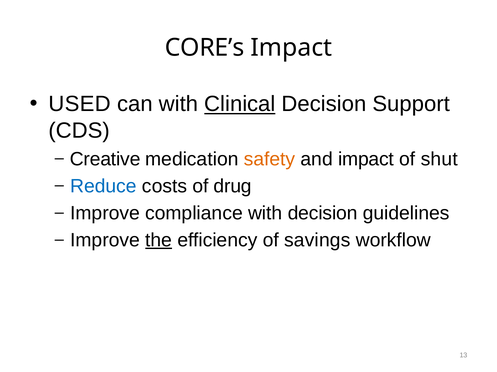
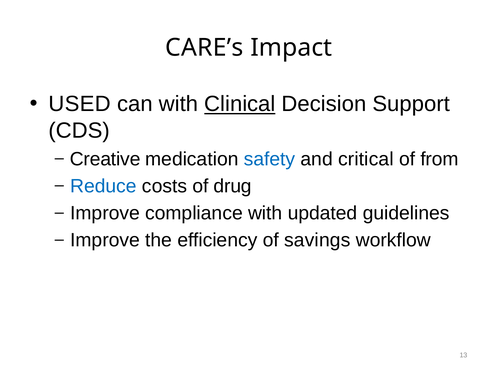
CORE’s: CORE’s -> CARE’s
safety colour: orange -> blue
and impact: impact -> critical
shut: shut -> from
with decision: decision -> updated
the underline: present -> none
